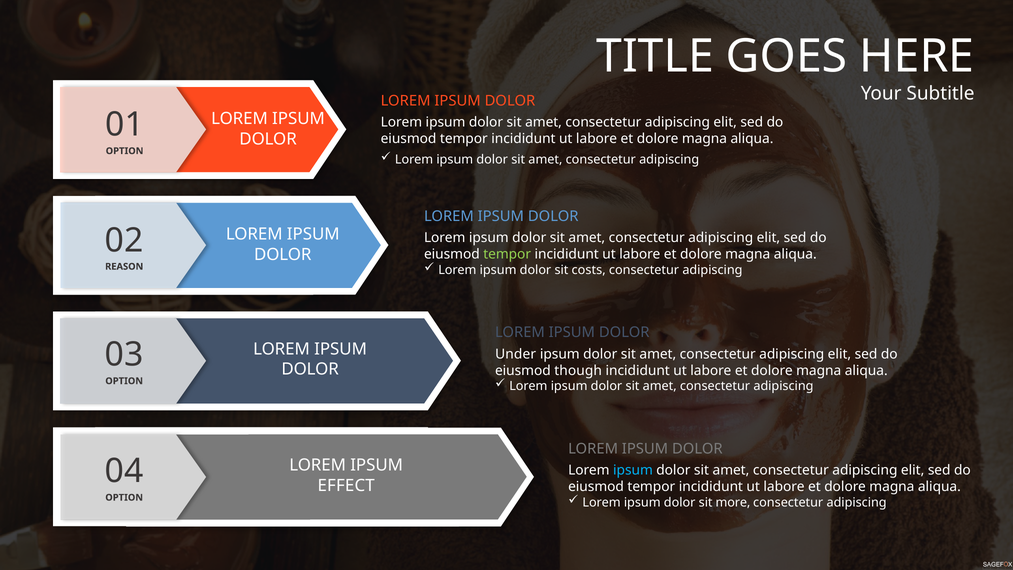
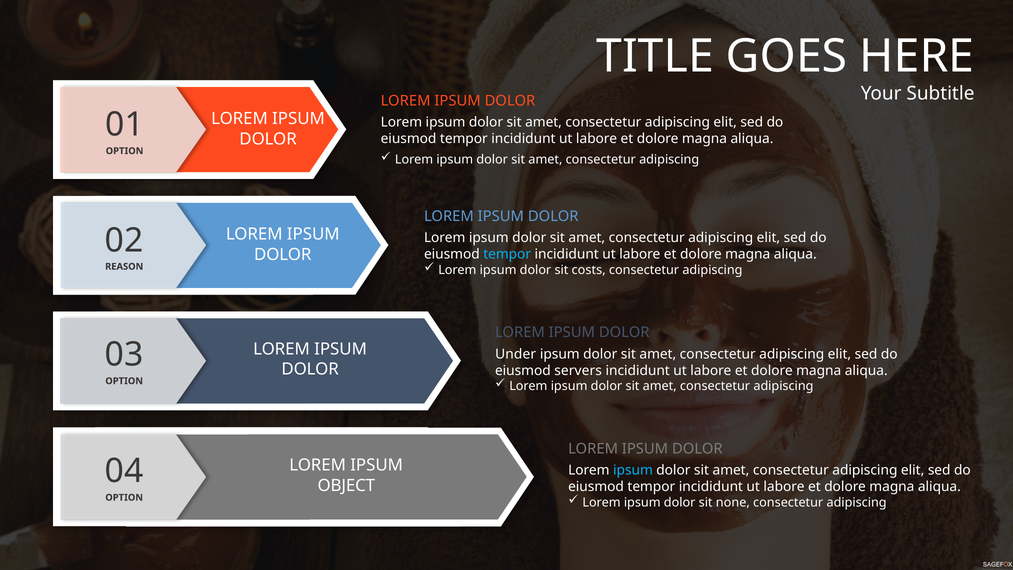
tempor at (507, 254) colour: light green -> light blue
though: though -> servers
EFFECT: EFFECT -> OBJECT
more: more -> none
